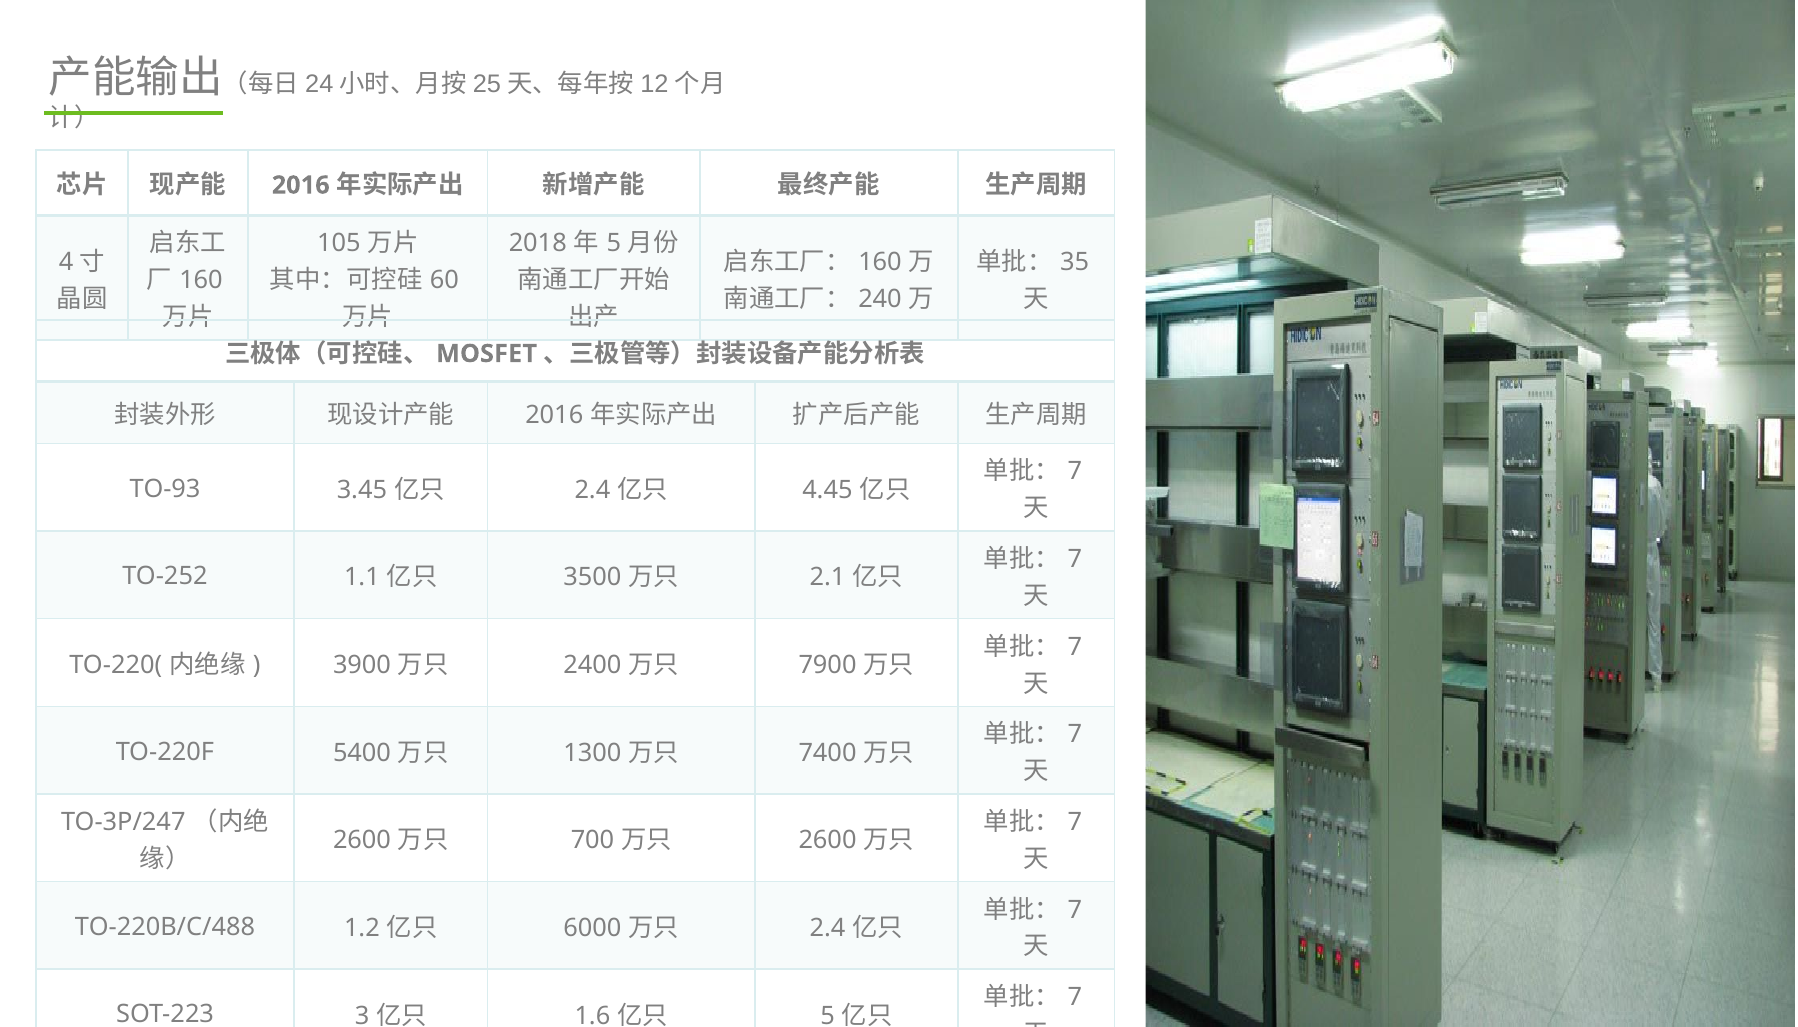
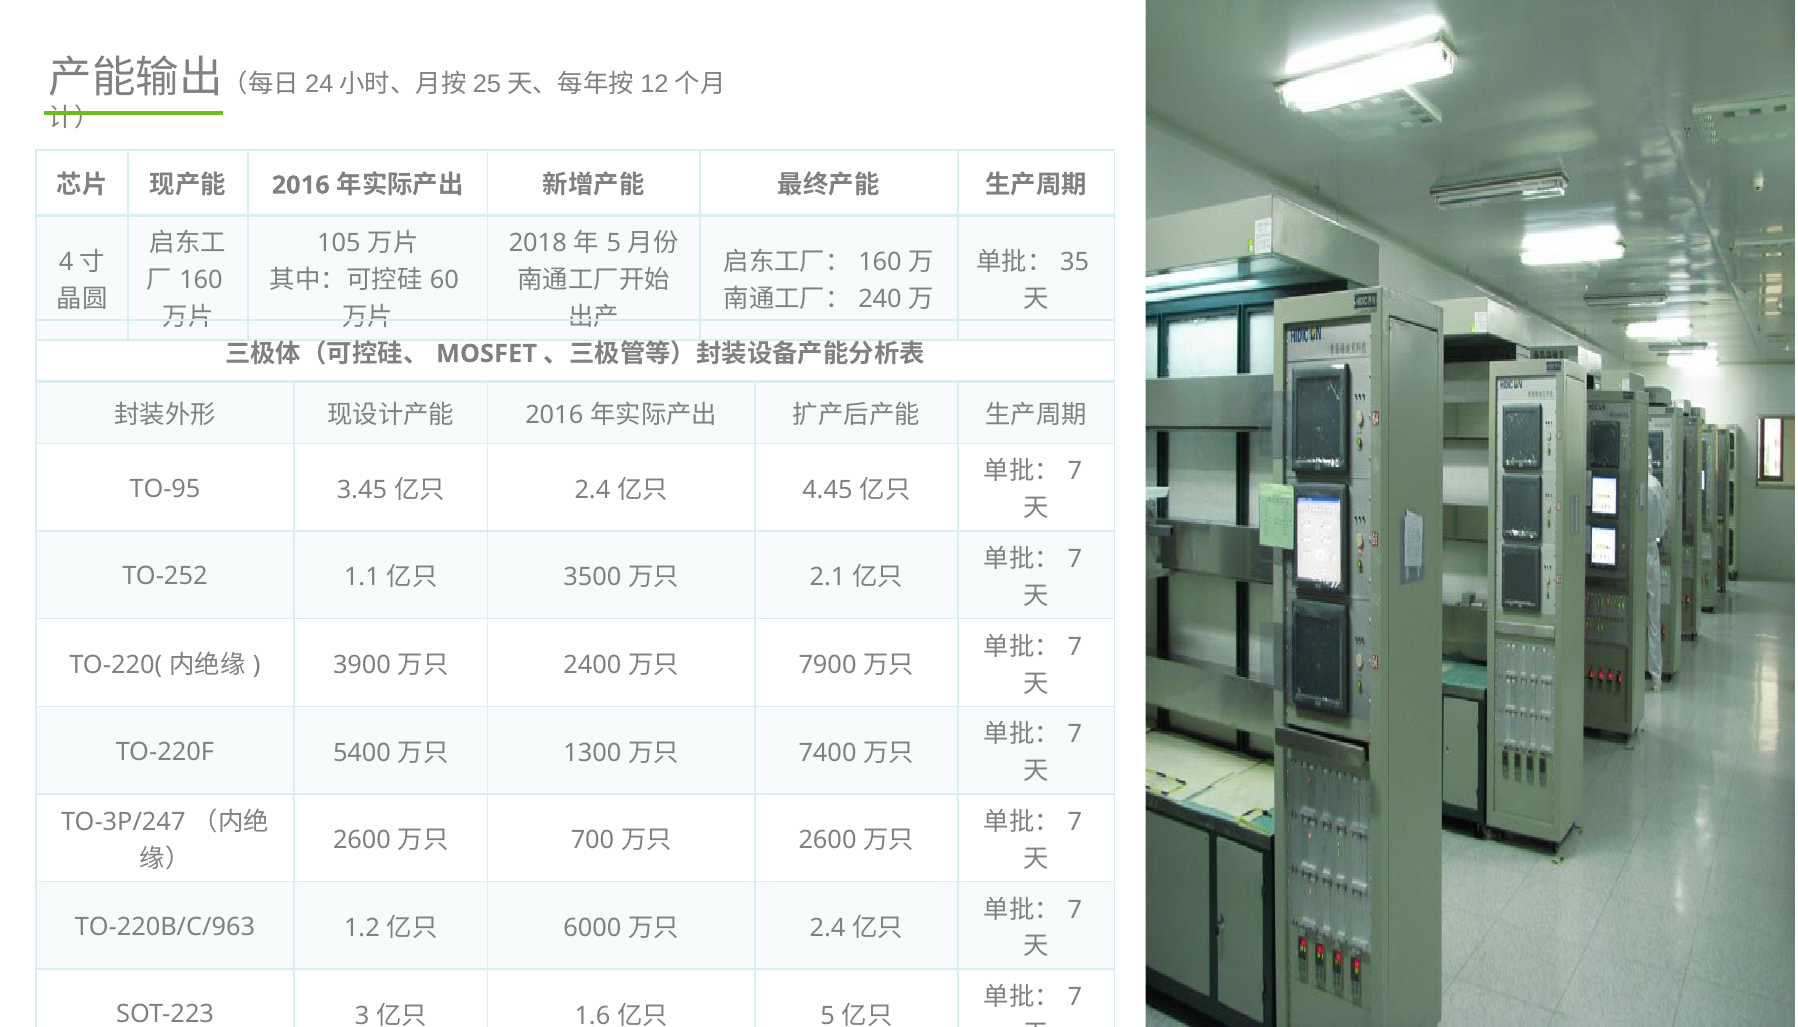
TO-93: TO-93 -> TO-95
TO-220B/C/488: TO-220B/C/488 -> TO-220B/C/963
